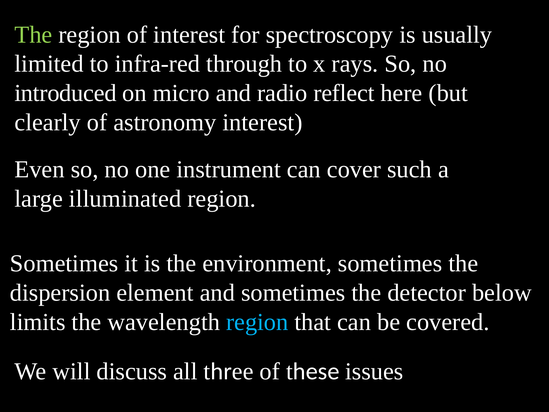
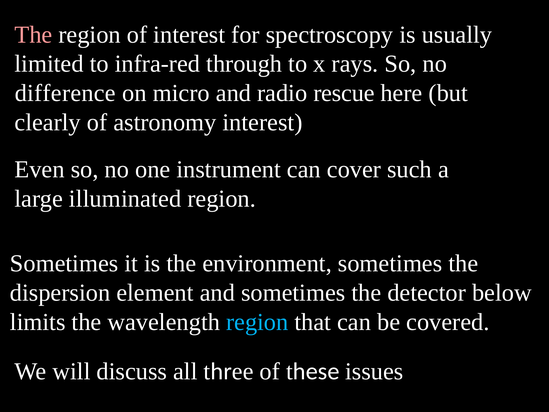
The at (33, 35) colour: light green -> pink
introduced: introduced -> difference
reflect: reflect -> rescue
